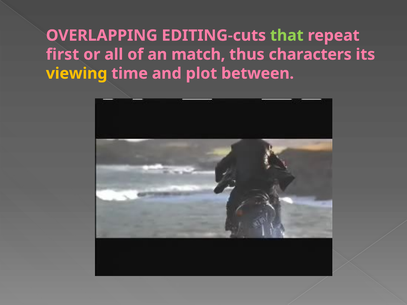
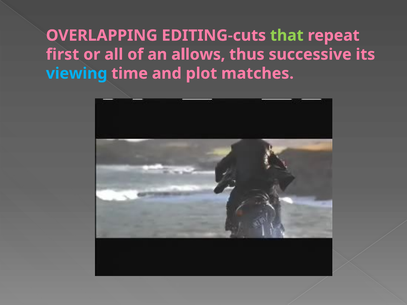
match: match -> allows
characters: characters -> successive
viewing colour: yellow -> light blue
between: between -> matches
